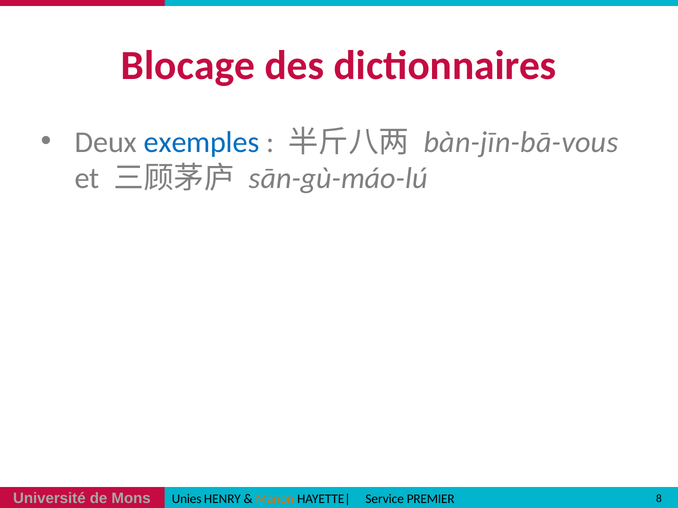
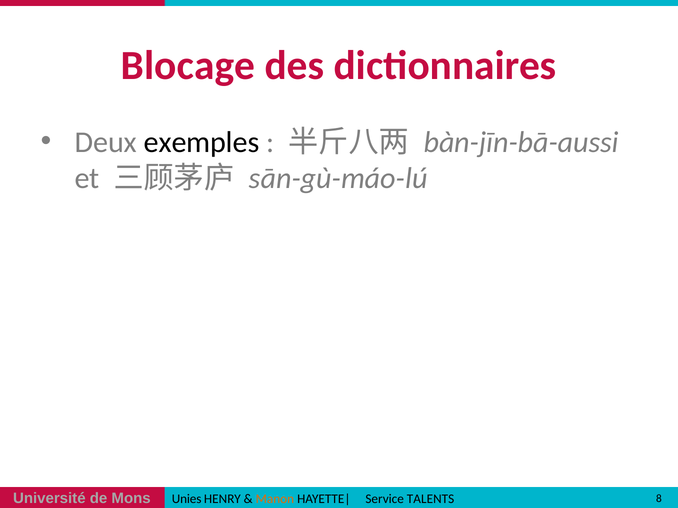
exemples colour: blue -> black
bàn-jīn-bā-vous: bàn-jīn-bā-vous -> bàn-jīn-bā-aussi
PREMIER: PREMIER -> TALENTS
